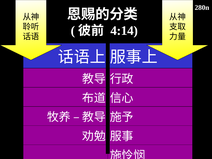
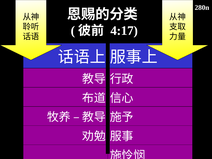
4:14: 4:14 -> 4:17
